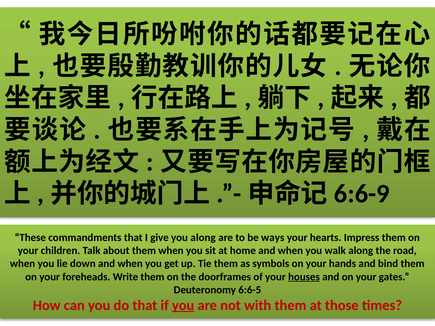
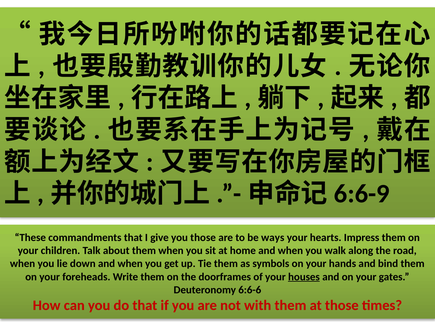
you along: along -> those
6:6-5: 6:6-5 -> 6:6-6
you at (183, 306) underline: present -> none
